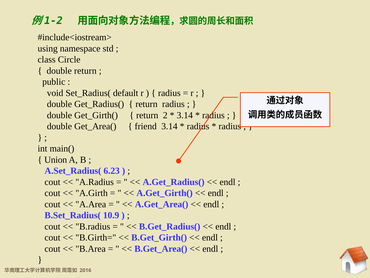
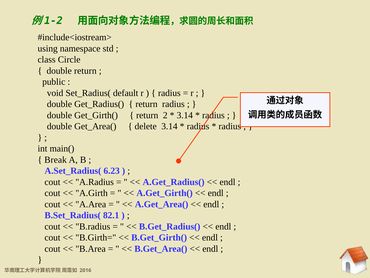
friend: friend -> delete
Union: Union -> Break
10.9: 10.9 -> 82.1
